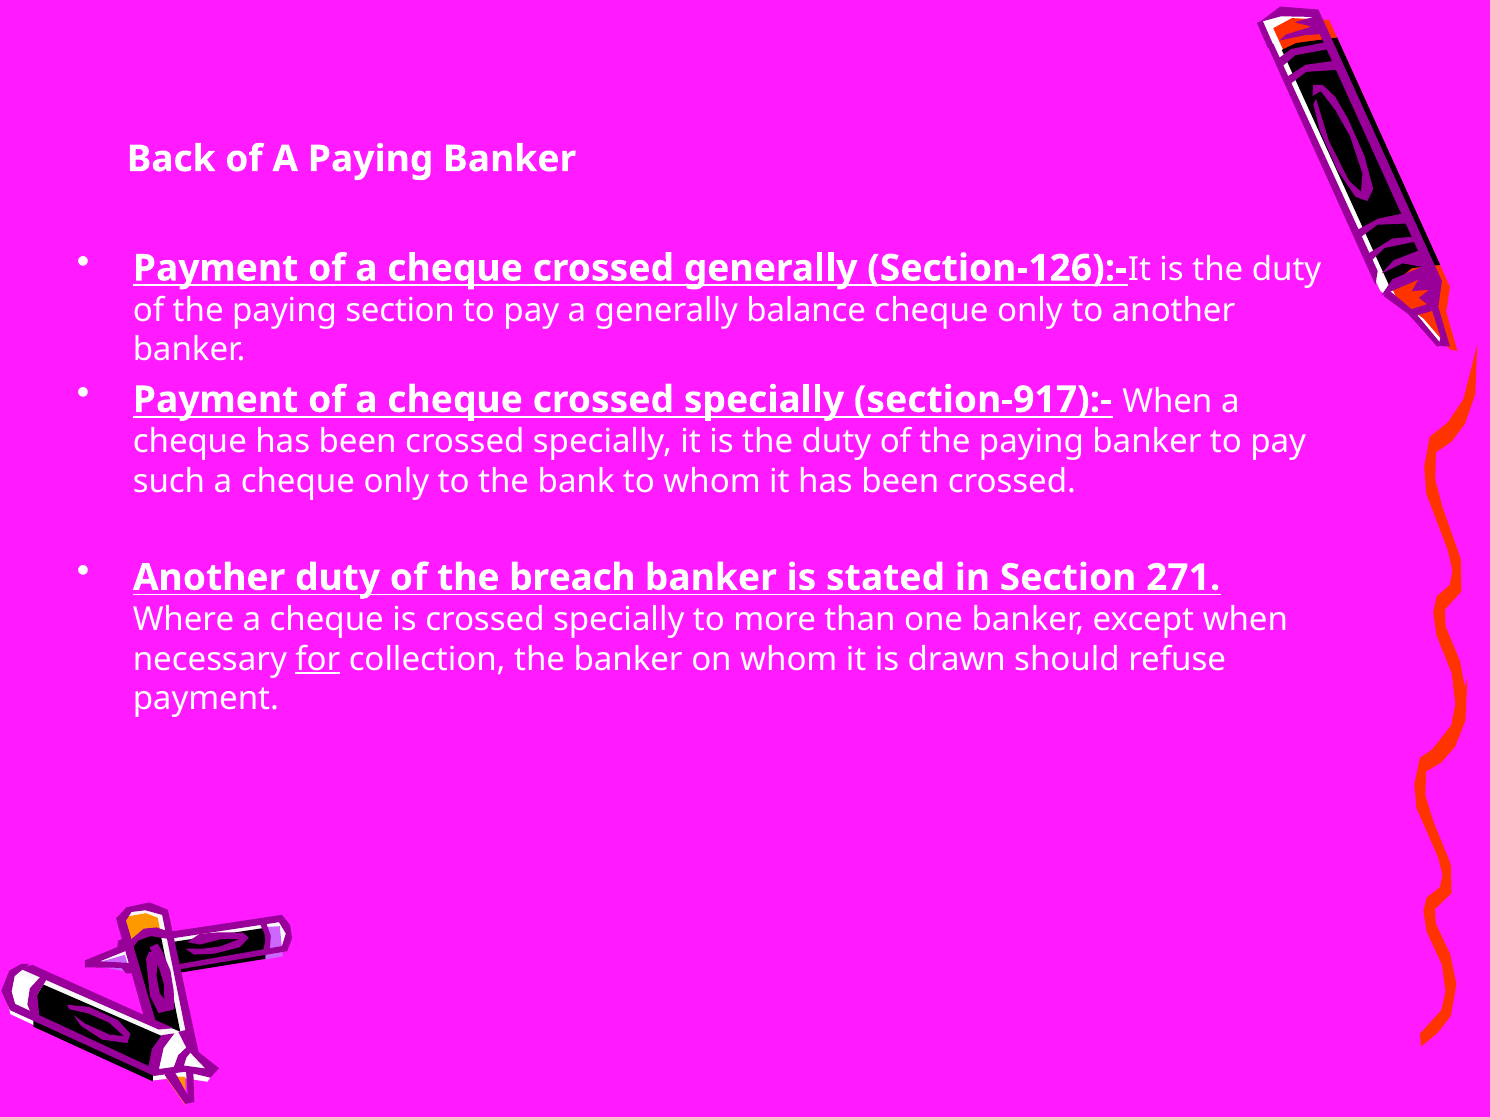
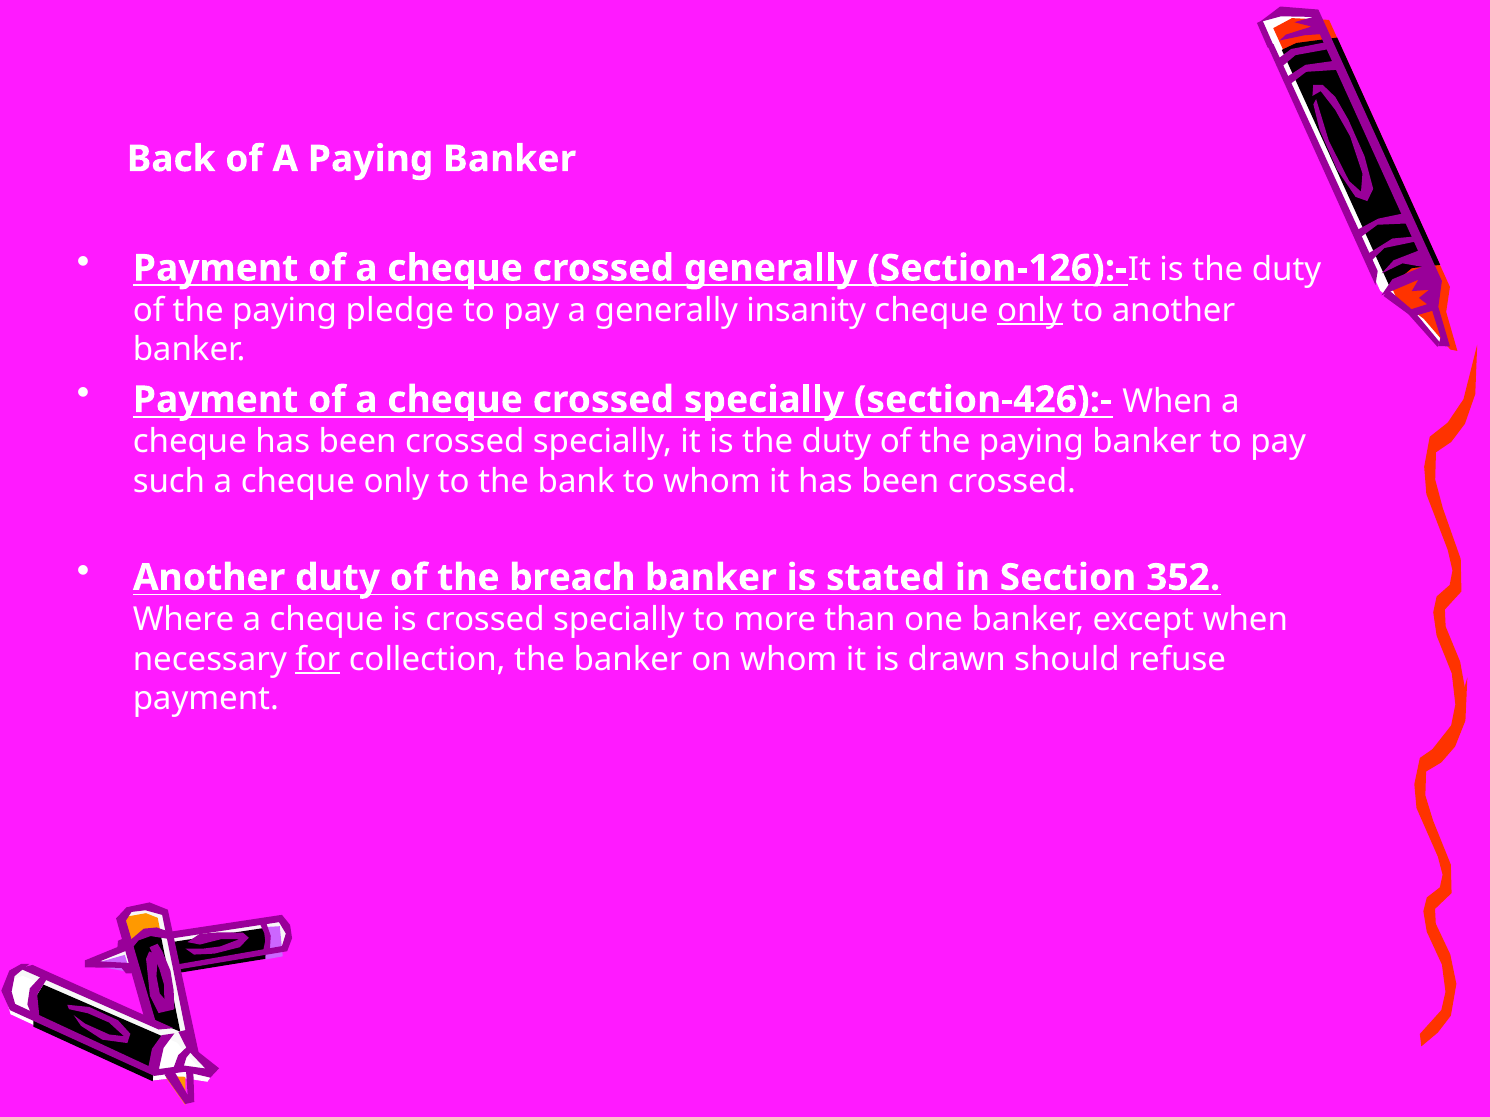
paying section: section -> pledge
balance: balance -> insanity
only at (1030, 310) underline: none -> present
section-917):-: section-917):- -> section-426):-
271: 271 -> 352
